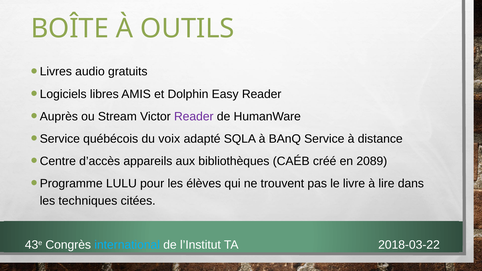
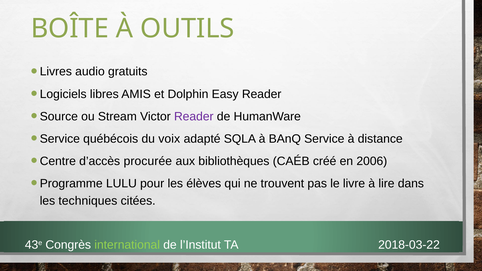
Auprès: Auprès -> Source
appareils: appareils -> procurée
2089: 2089 -> 2006
international colour: light blue -> light green
